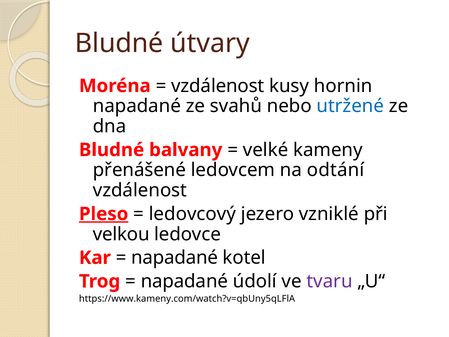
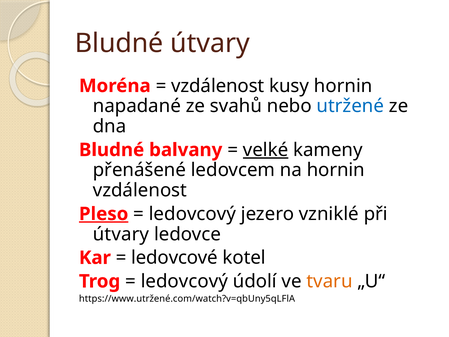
velké underline: none -> present
na odtání: odtání -> hornin
velkou at (121, 234): velkou -> útvary
napadané at (175, 258): napadané -> ledovcové
napadané at (184, 281): napadané -> ledovcový
tvaru colour: purple -> orange
https://www.kameny.com/watch?v=qbUny5qLFlA: https://www.kameny.com/watch?v=qbUny5qLFlA -> https://www.utržené.com/watch?v=qbUny5qLFlA
